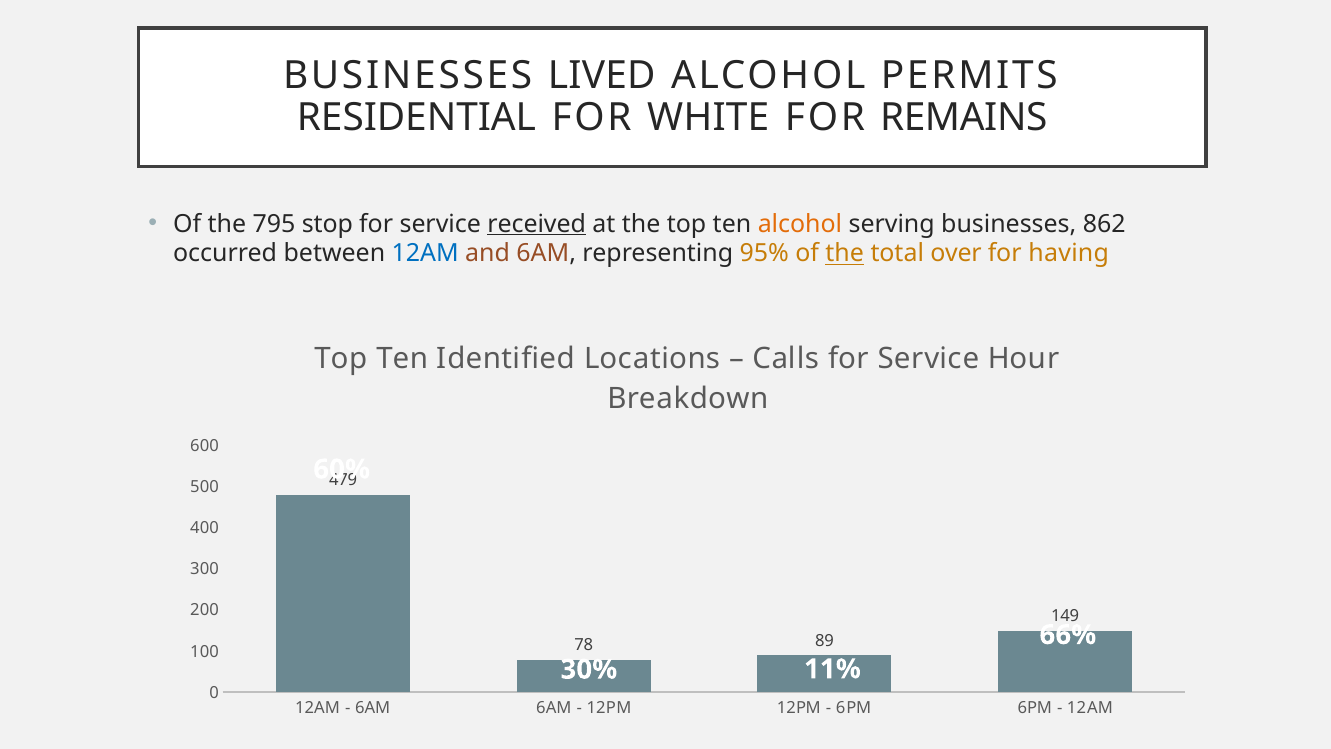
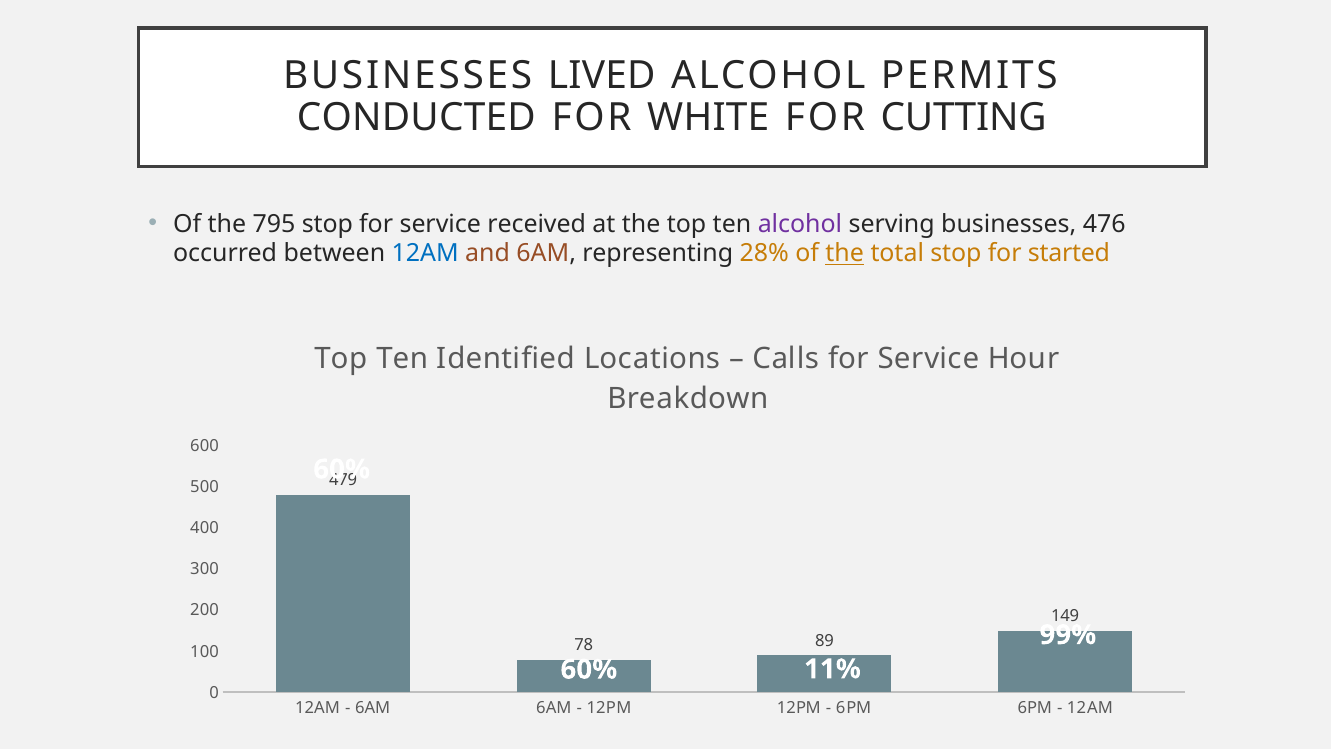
RESIDENTIAL: RESIDENTIAL -> CONDUCTED
REMAINS: REMAINS -> CUTTING
received underline: present -> none
alcohol at (800, 224) colour: orange -> purple
862: 862 -> 476
95%: 95% -> 28%
total over: over -> stop
having: having -> started
66%: 66% -> 99%
30% at (589, 669): 30% -> 60%
